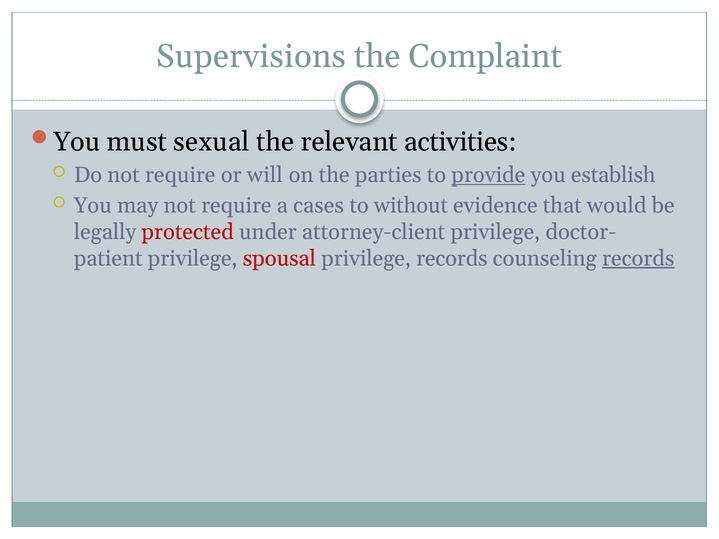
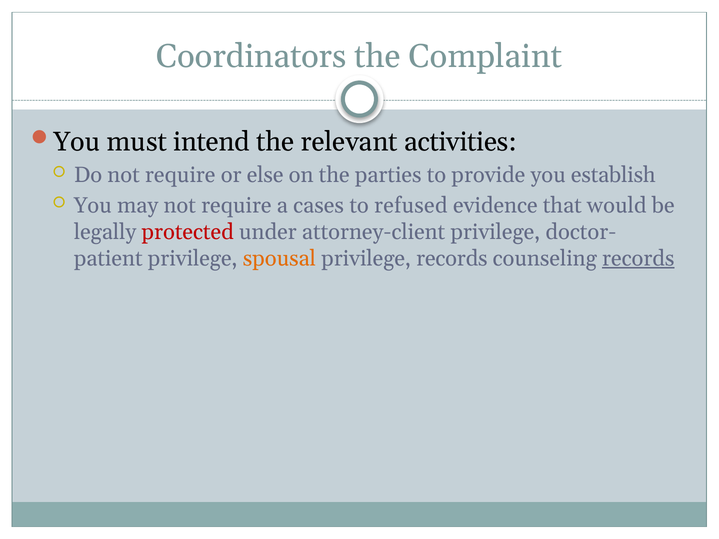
Supervisions: Supervisions -> Coordinators
sexual: sexual -> intend
will: will -> else
provide underline: present -> none
without: without -> refused
spousal colour: red -> orange
